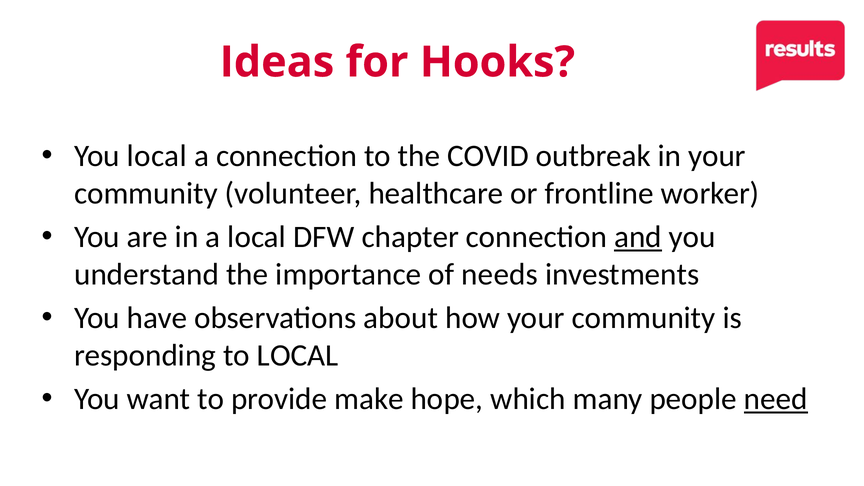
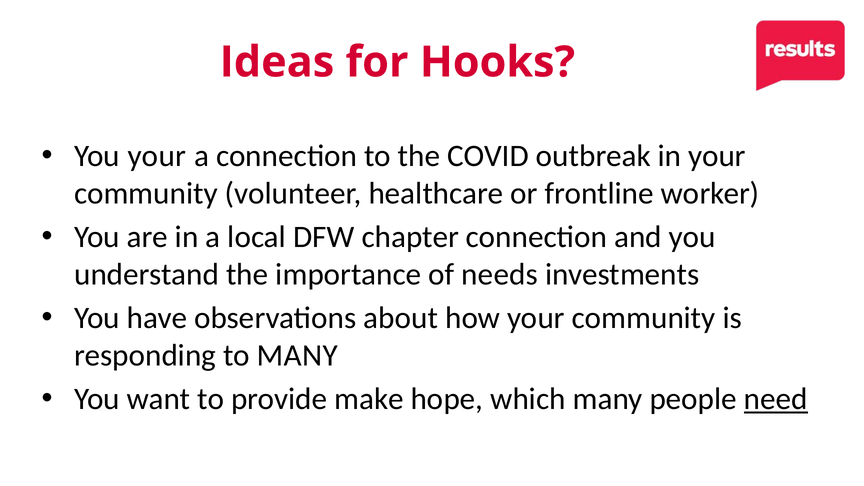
You local: local -> your
and underline: present -> none
to LOCAL: LOCAL -> MANY
